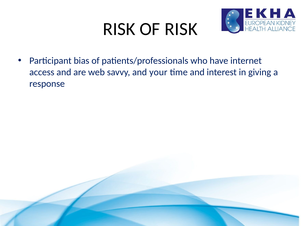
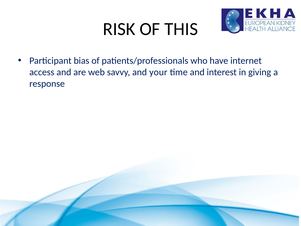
OF RISK: RISK -> THIS
